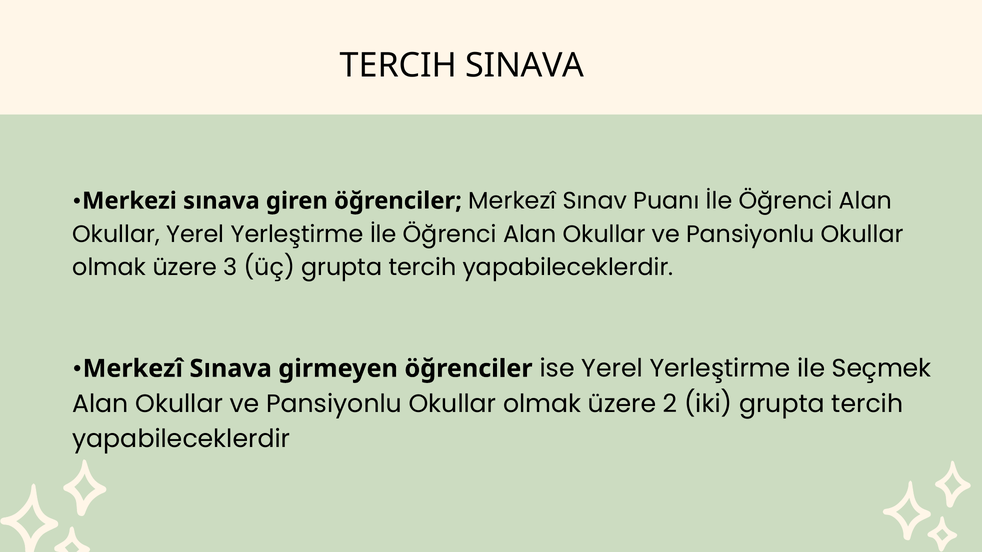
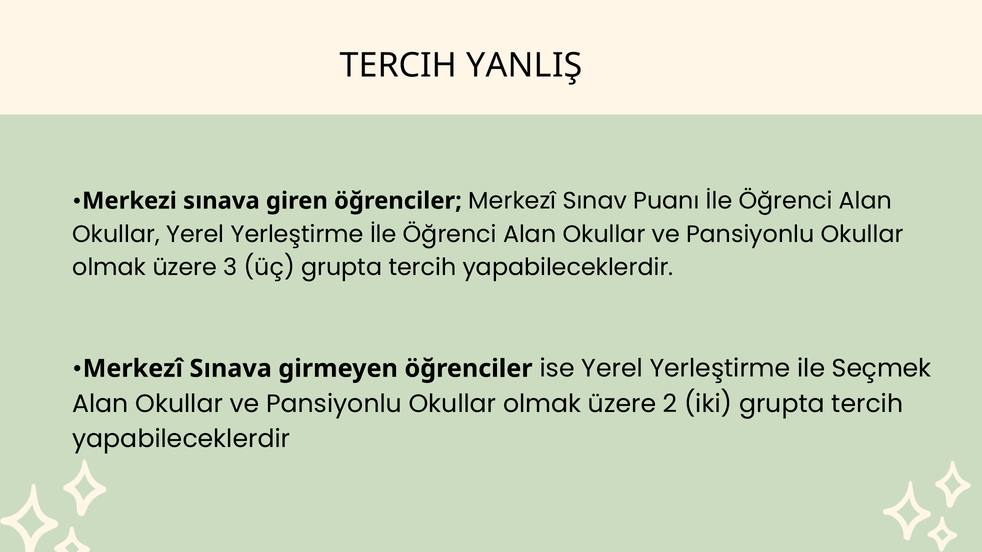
SINAVA: SINAVA -> YANLIŞ
